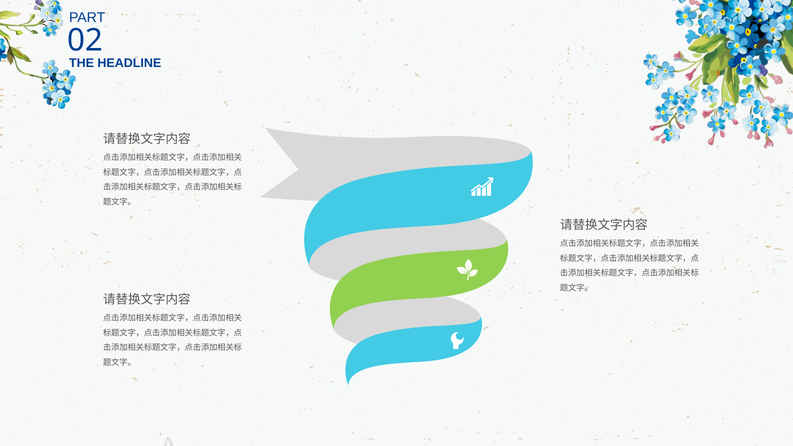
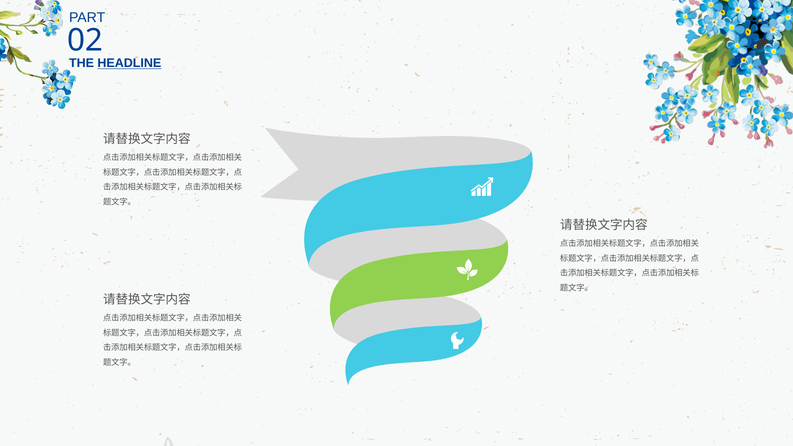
HEADLINE underline: none -> present
